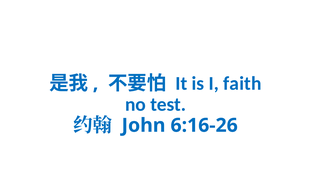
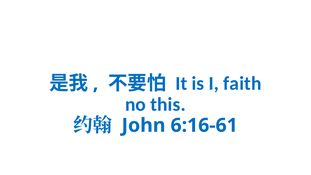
test: test -> this
6:16-26: 6:16-26 -> 6:16-61
